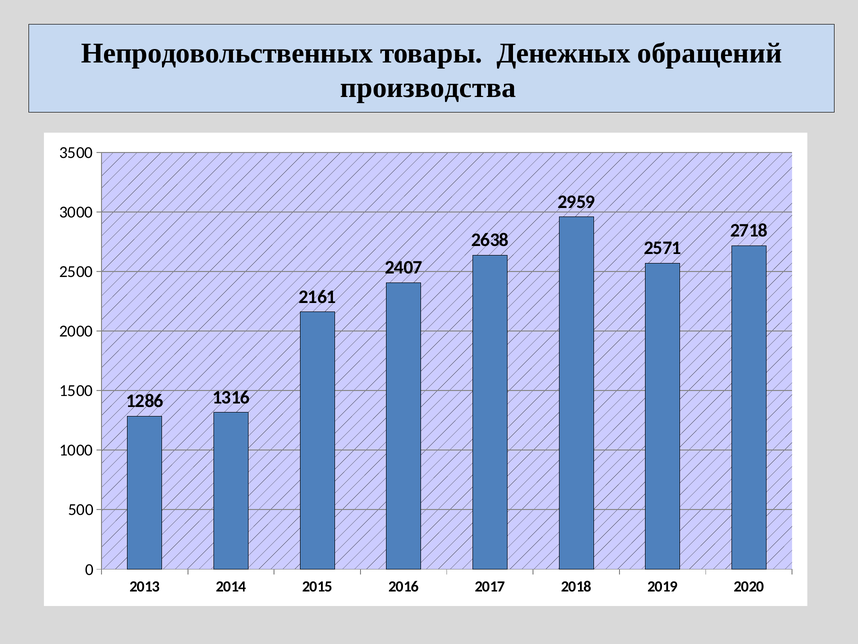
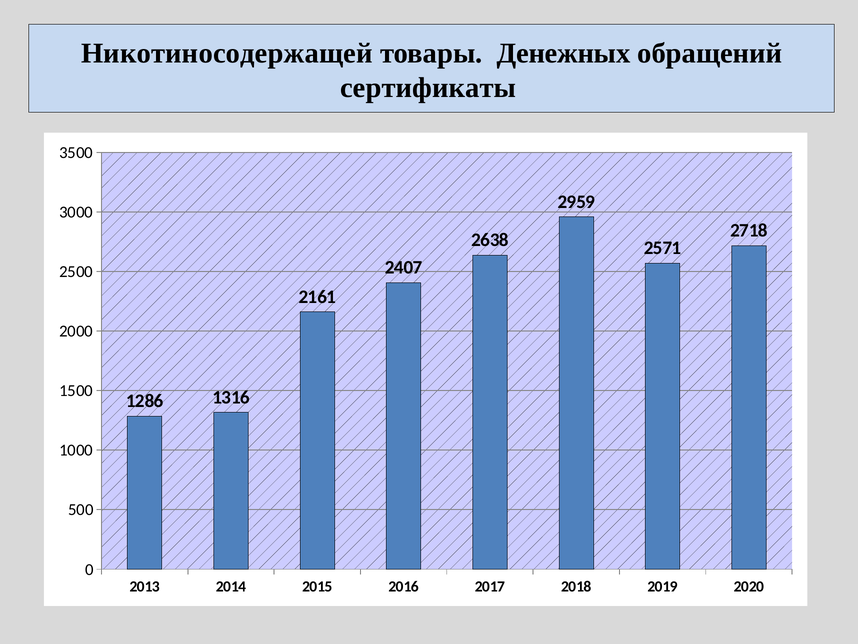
Непродовольственных: Непродовольственных -> Никотиносодержащей
производства: производства -> сертификаты
